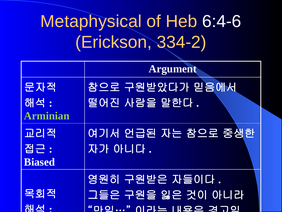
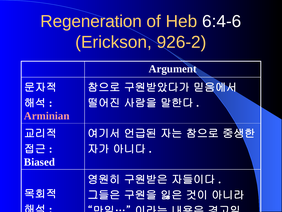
Metaphysical: Metaphysical -> Regeneration
334-2: 334-2 -> 926-2
Arminian colour: light green -> pink
